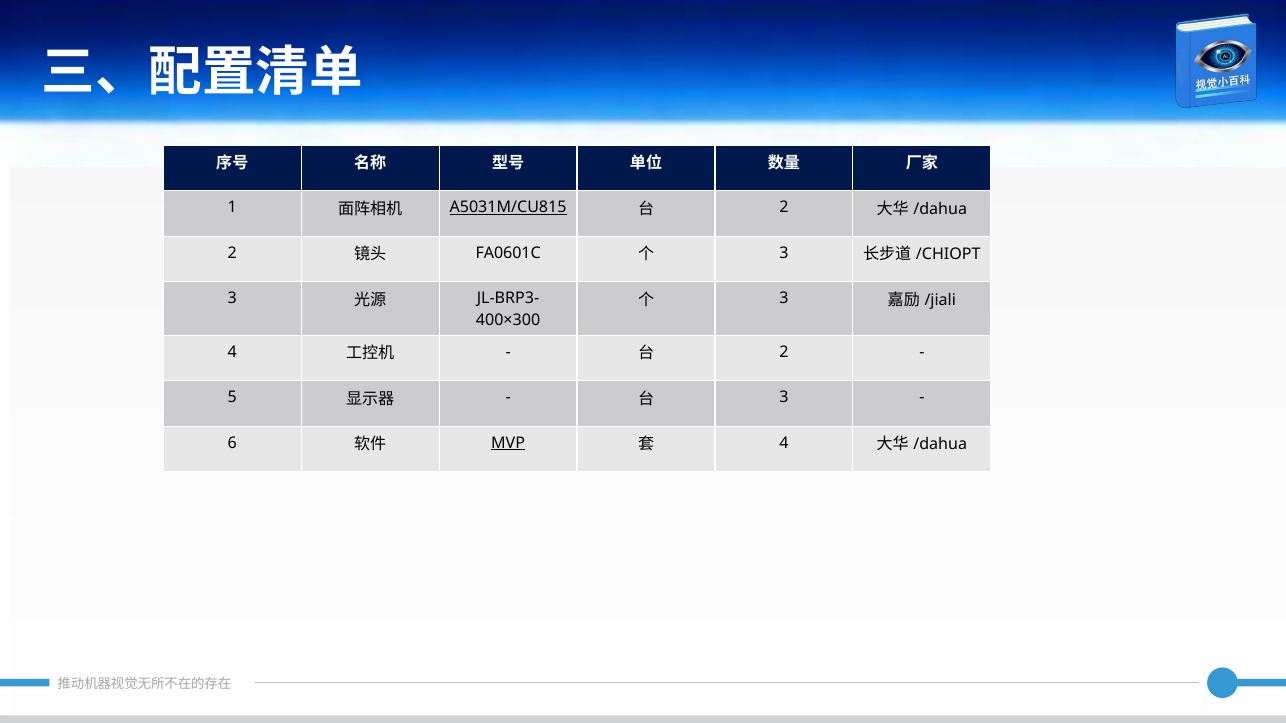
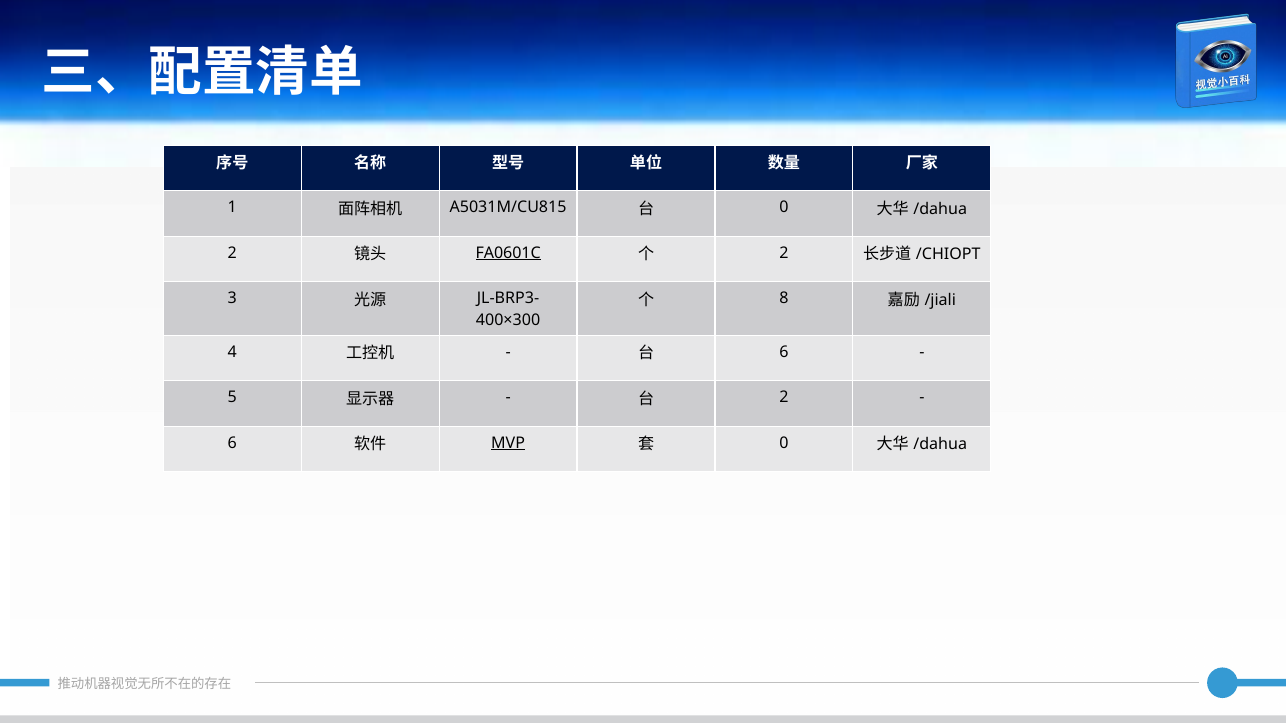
A5031M/CU815 underline: present -> none
2 at (784, 208): 2 -> 0
FA0601C underline: none -> present
3 at (784, 253): 3 -> 2
3 at (784, 299): 3 -> 8
2 at (784, 352): 2 -> 6
3 at (784, 398): 3 -> 2
4 at (784, 443): 4 -> 0
